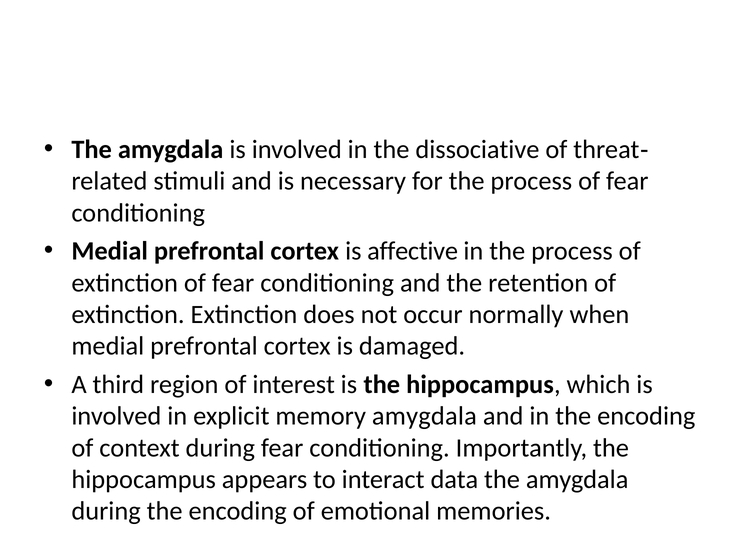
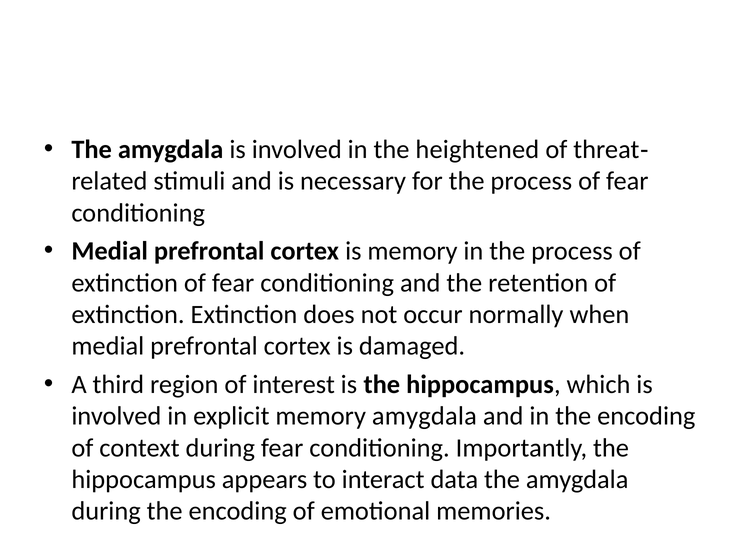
dissociative: dissociative -> heightened
is affective: affective -> memory
